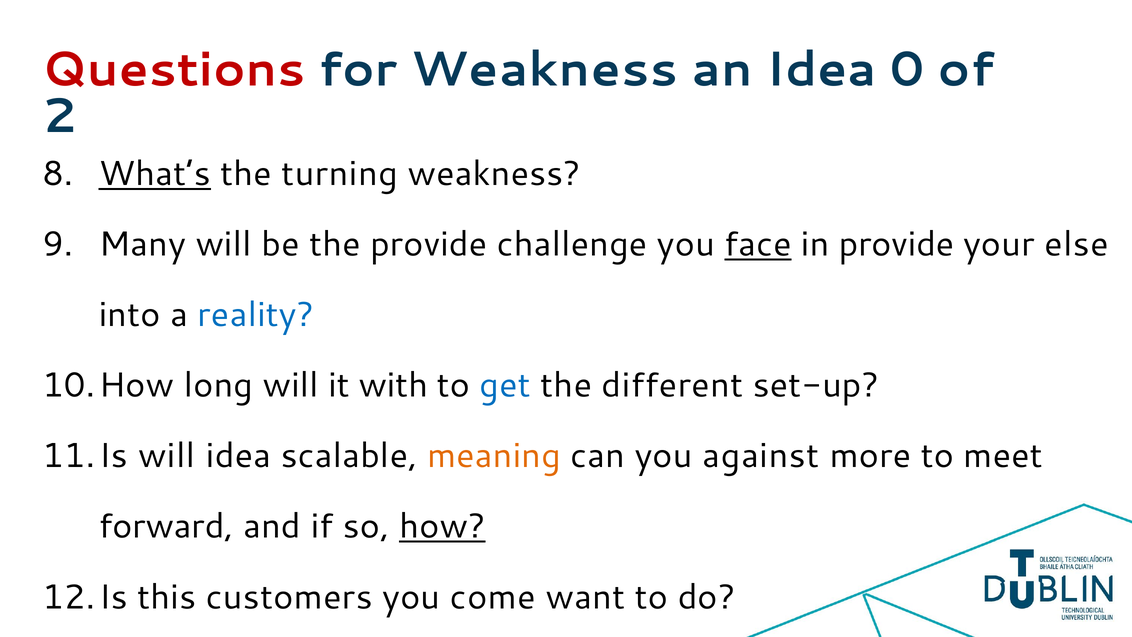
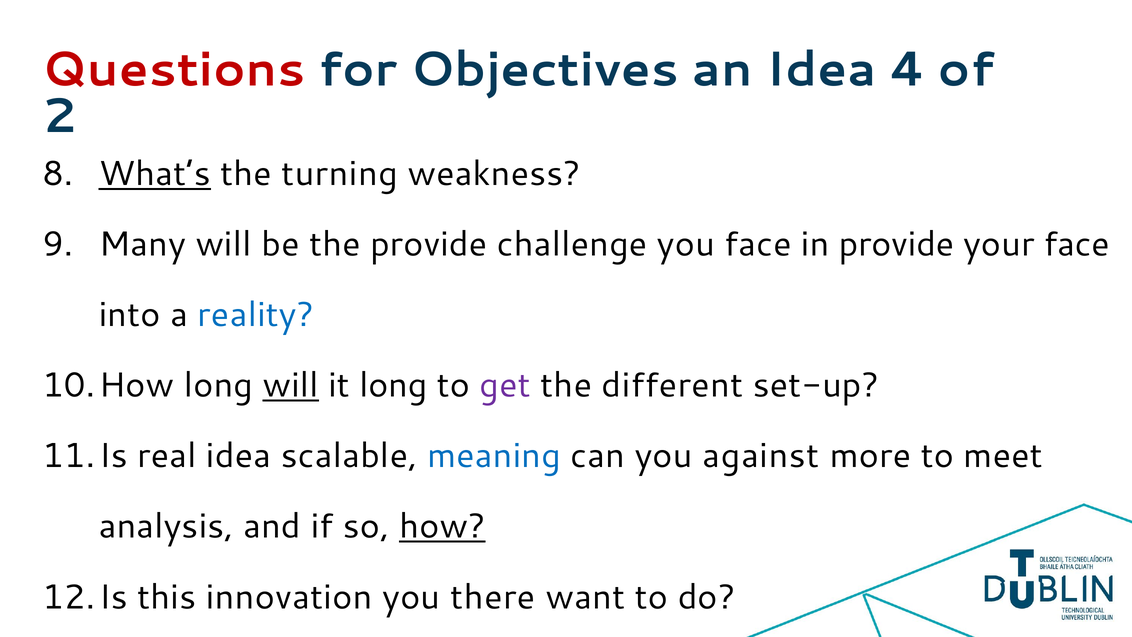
for Weakness: Weakness -> Objectives
0: 0 -> 4
face at (758, 244) underline: present -> none
your else: else -> face
will at (291, 385) underline: none -> present
it with: with -> long
get colour: blue -> purple
will at (167, 456): will -> real
meaning colour: orange -> blue
forward: forward -> analysis
customers: customers -> innovation
come: come -> there
